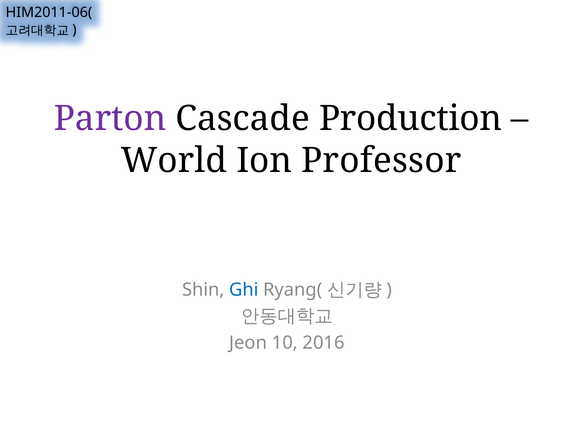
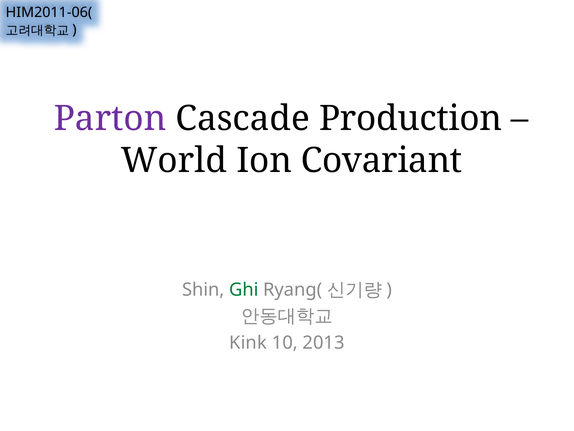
Professor: Professor -> Covariant
Ghi colour: blue -> green
Jeon: Jeon -> Kink
2016: 2016 -> 2013
